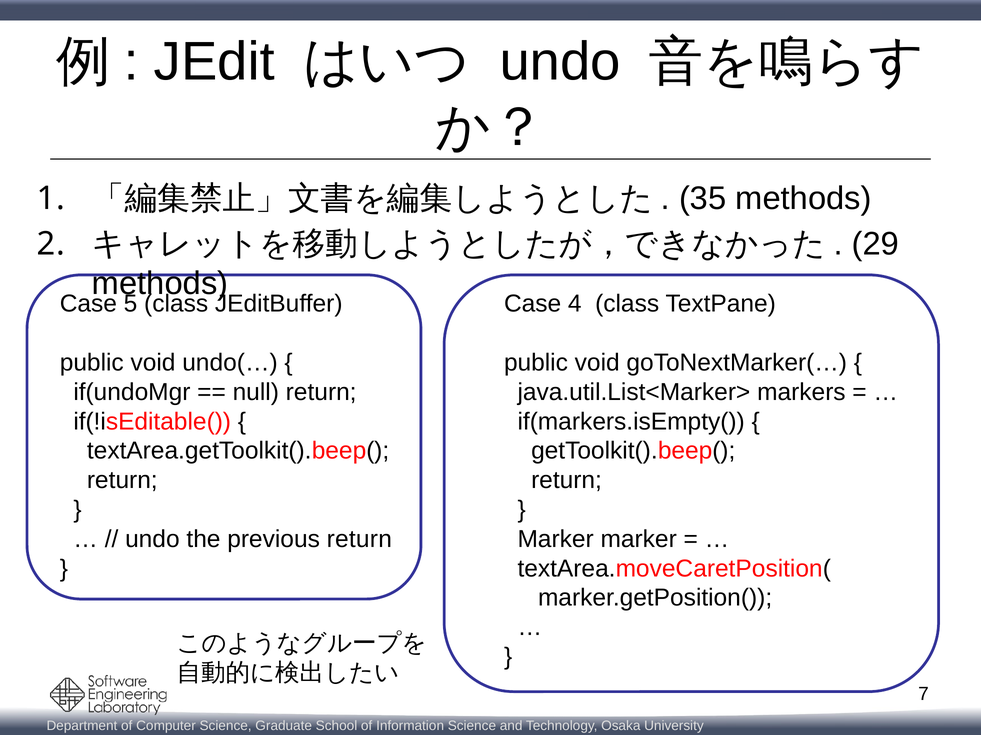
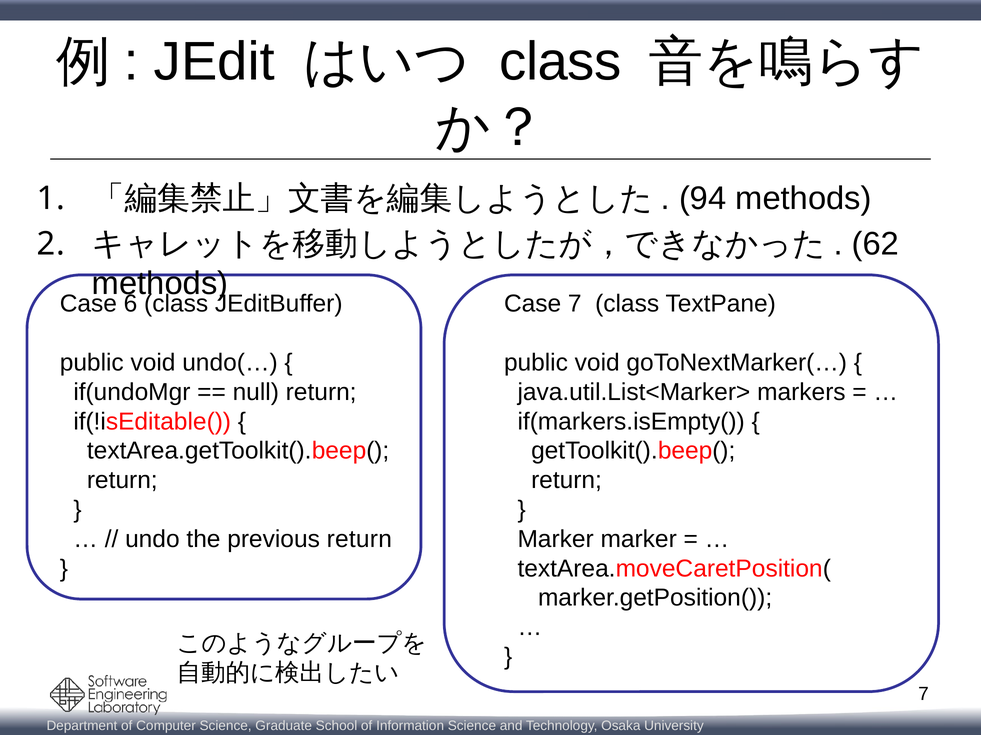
undo at (560, 62): undo -> class
35: 35 -> 94
29: 29 -> 62
5: 5 -> 6
Case 4: 4 -> 7
